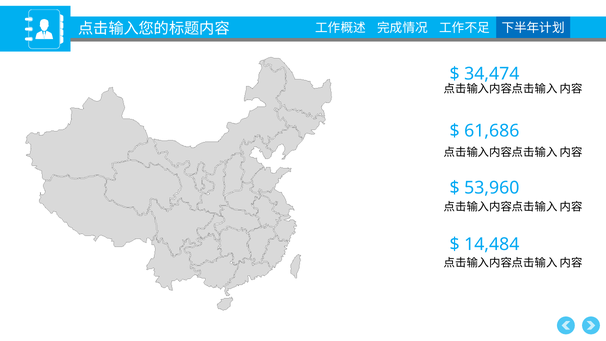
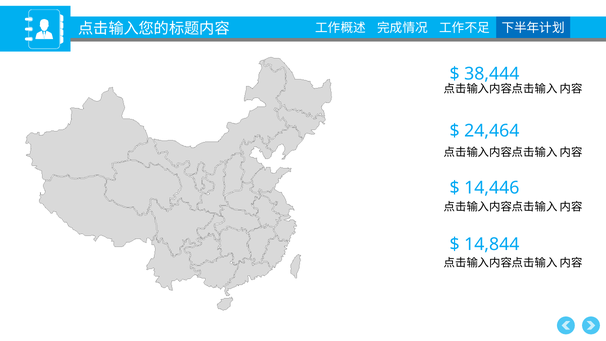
34,474: 34,474 -> 38,444
61,686: 61,686 -> 24,464
53,960: 53,960 -> 14,446
14,484: 14,484 -> 14,844
